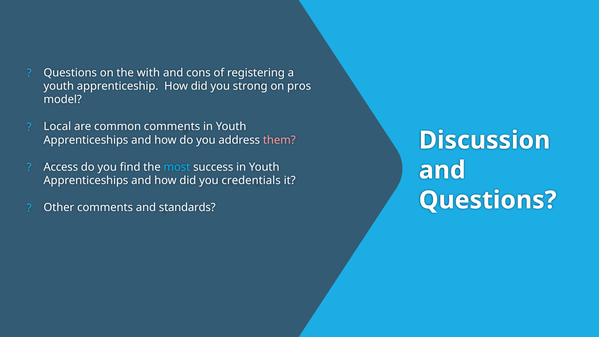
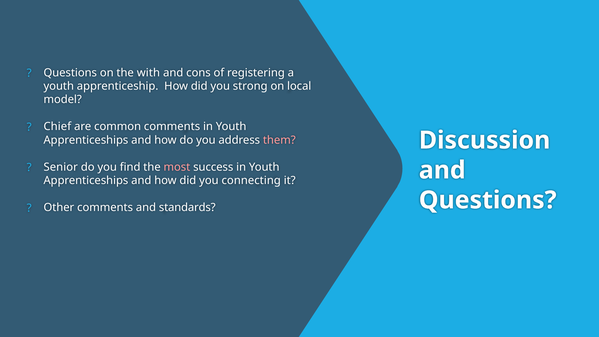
pros: pros -> local
Local: Local -> Chief
Access: Access -> Senior
most colour: light blue -> pink
credentials: credentials -> connecting
